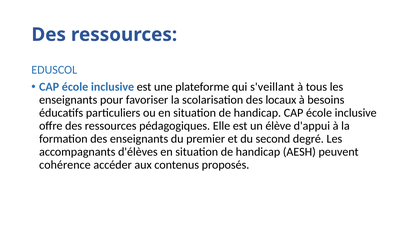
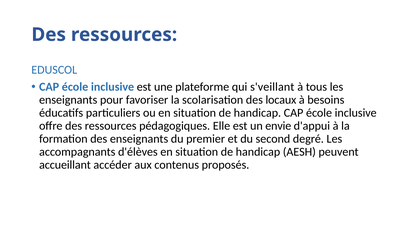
élève: élève -> envie
cohérence: cohérence -> accueillant
